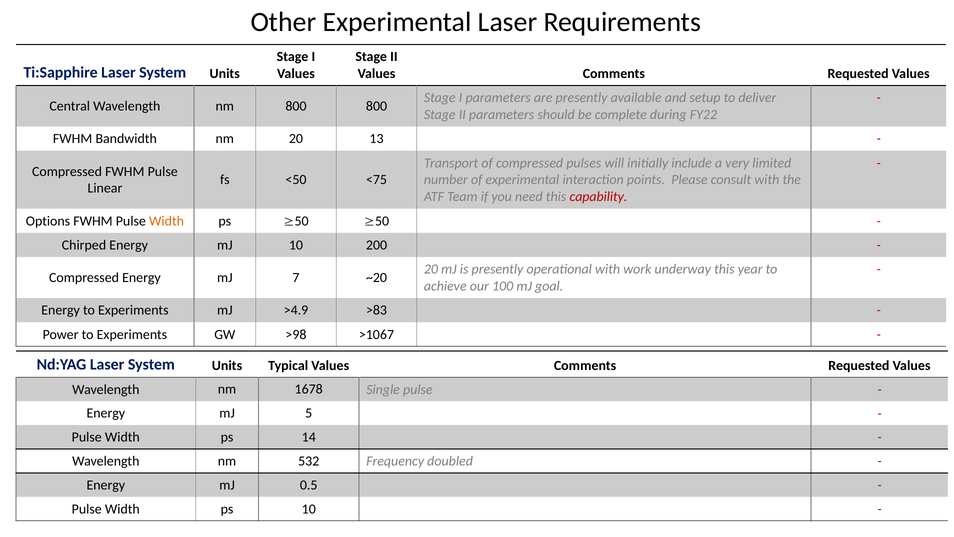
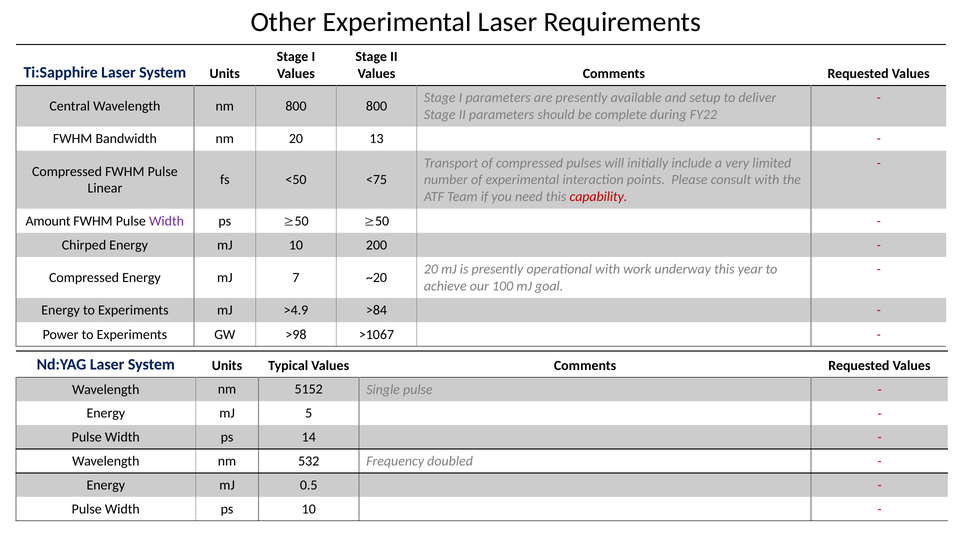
Options: Options -> Amount
Width at (167, 221) colour: orange -> purple
>83: >83 -> >84
1678: 1678 -> 5152
